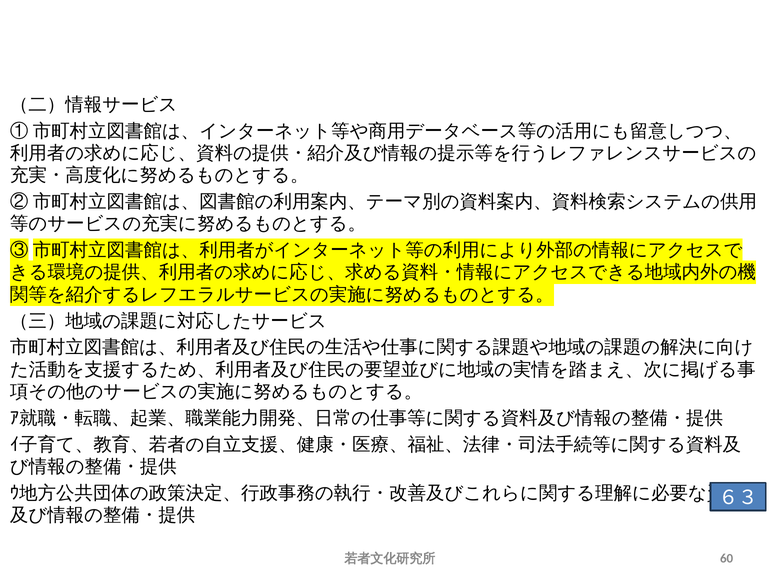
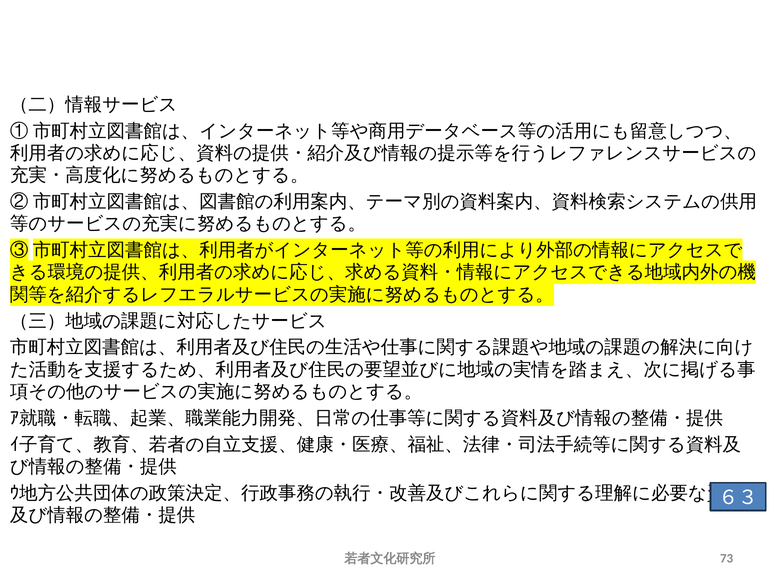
60: 60 -> 73
